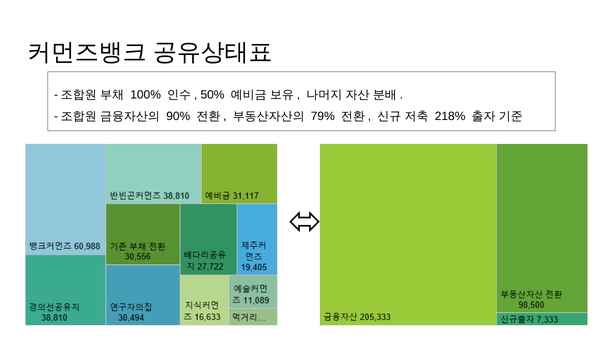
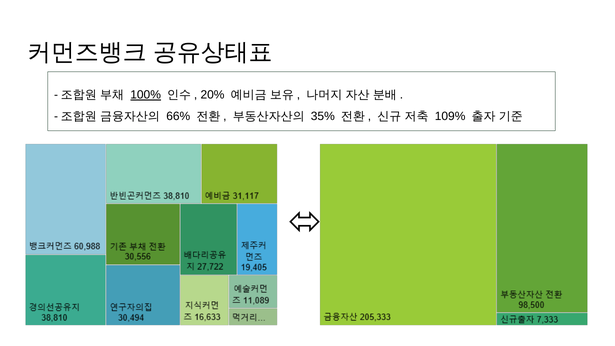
100% underline: none -> present
50%: 50% -> 20%
90%: 90% -> 66%
79%: 79% -> 35%
218%: 218% -> 109%
